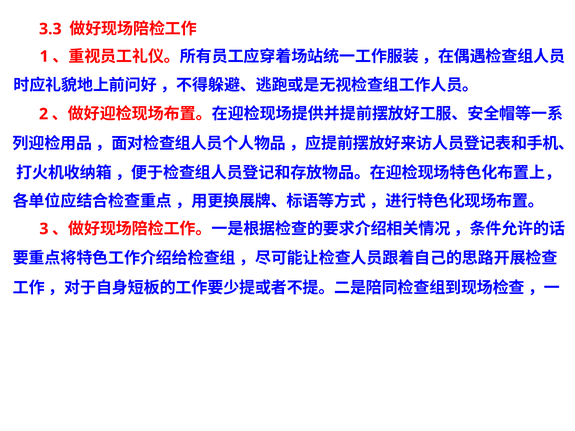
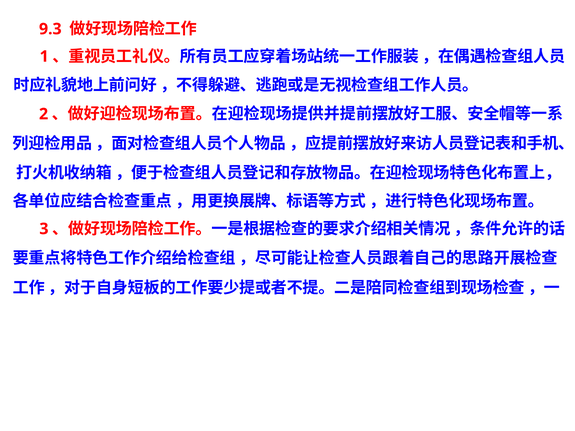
3.3: 3.3 -> 9.3
